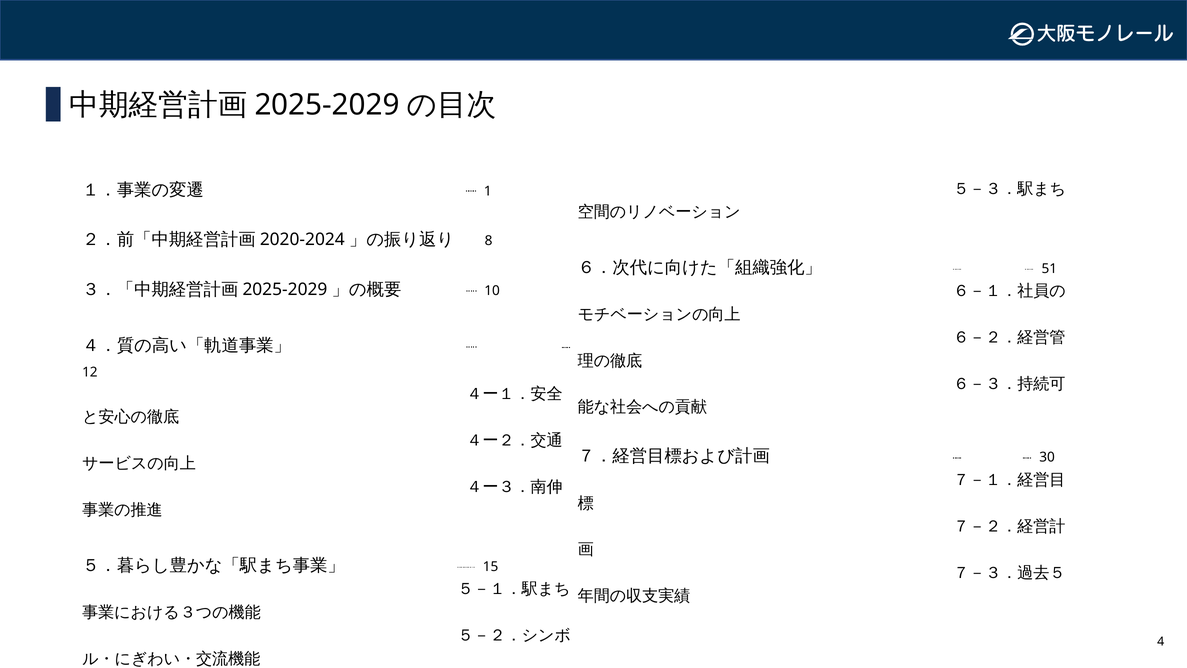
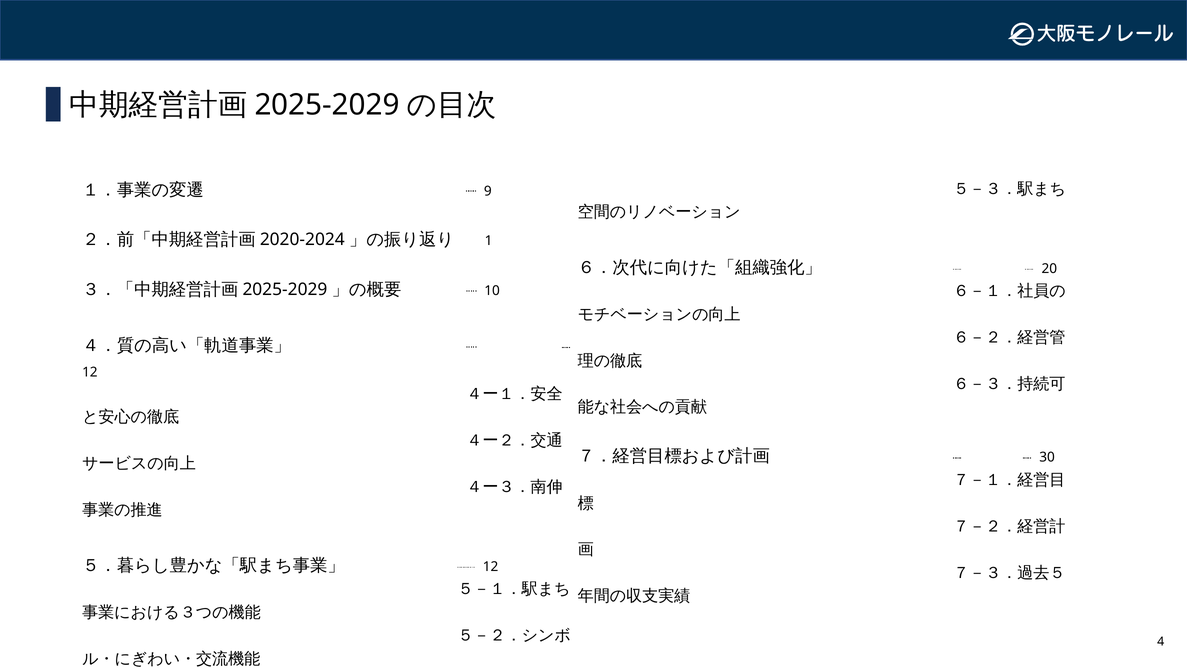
1: 1 -> 9
8: 8 -> 1
51: 51 -> 20
15 at (491, 566): 15 -> 12
